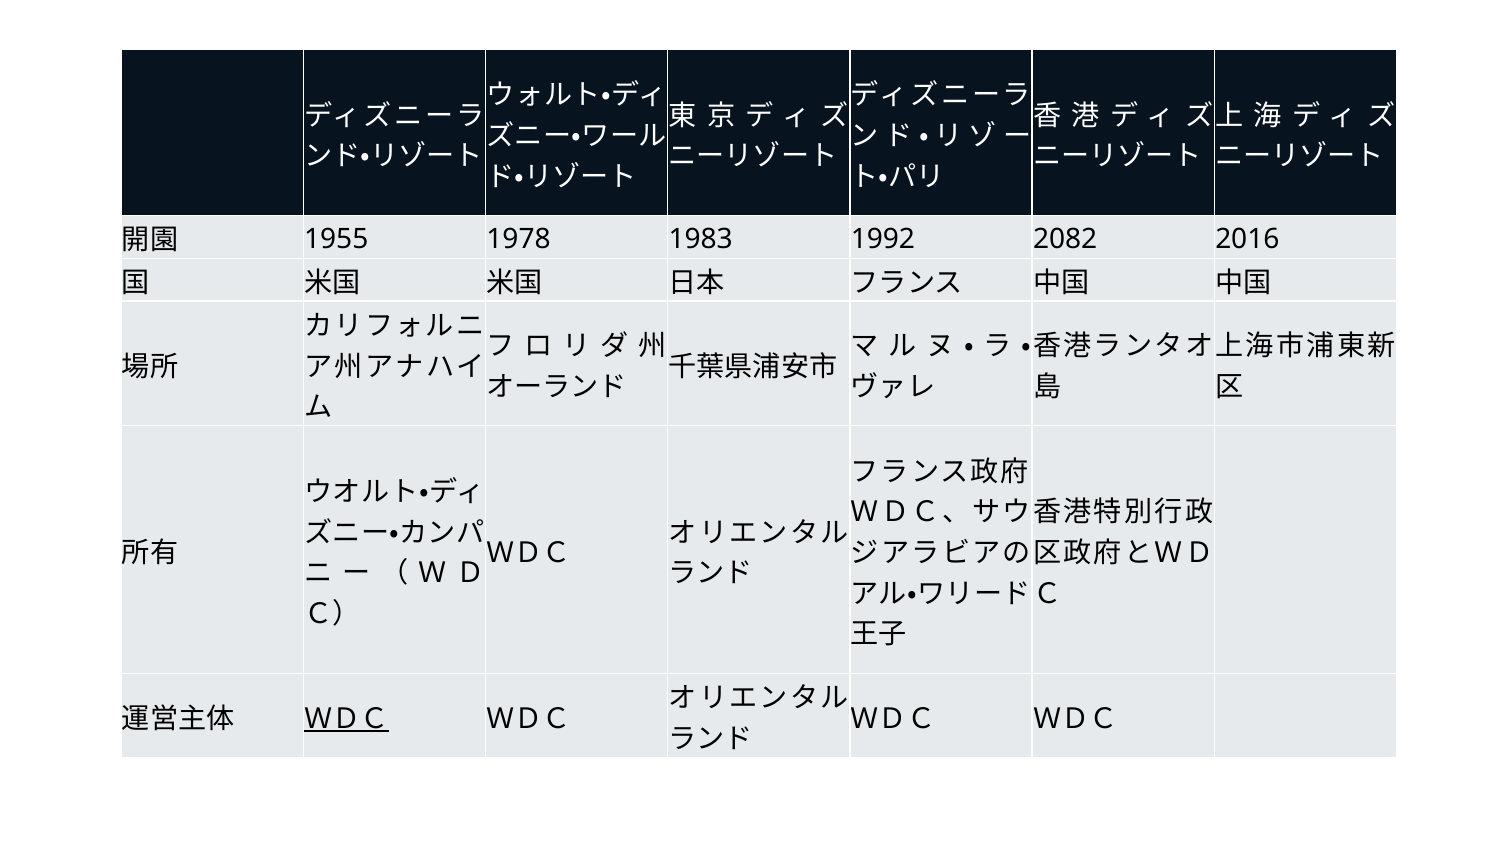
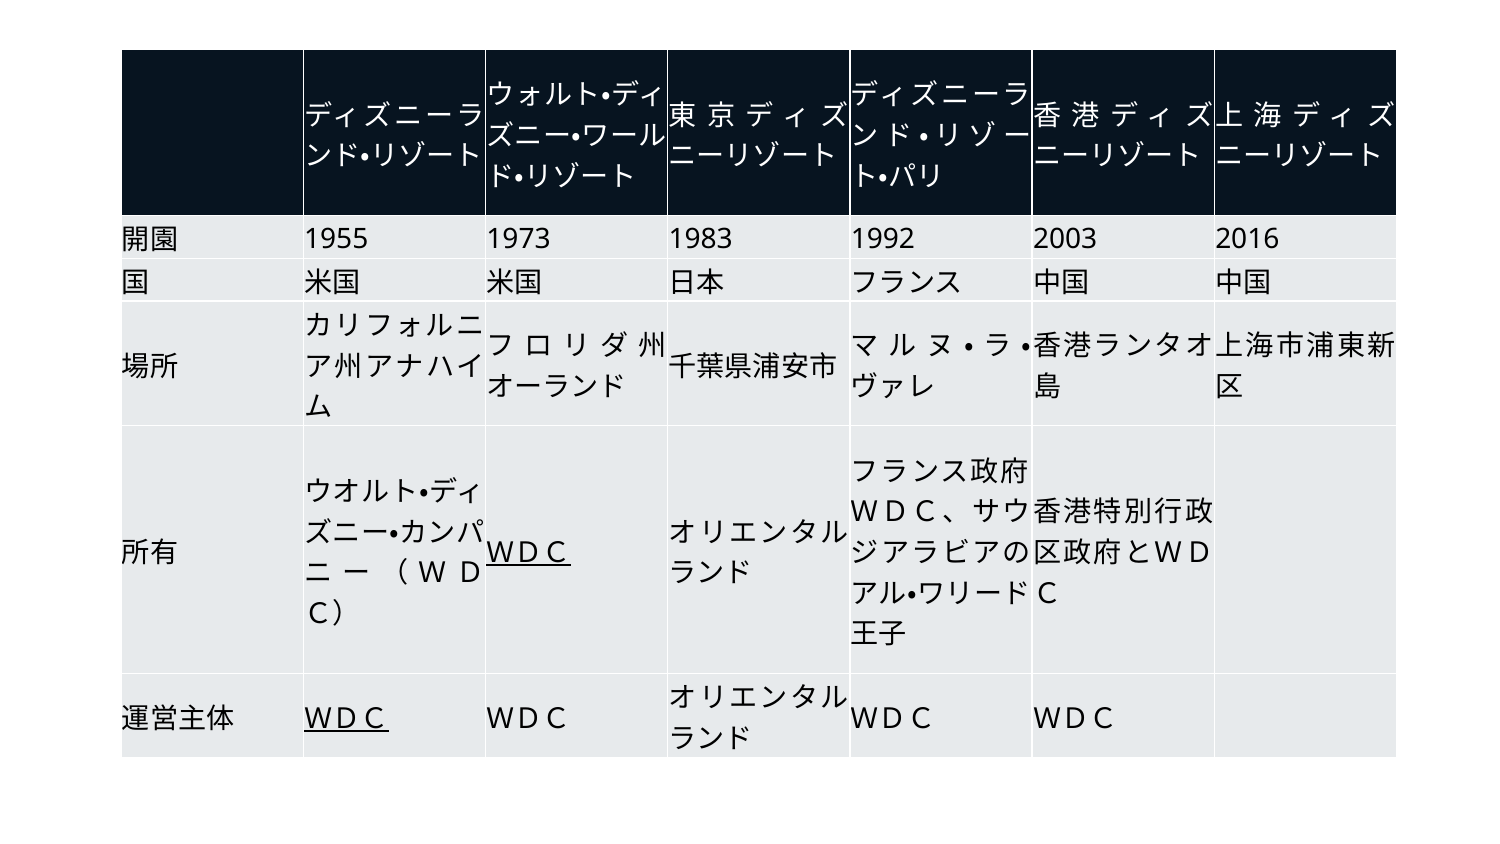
1978: 1978 -> 1973
2082: 2082 -> 2003
ＷＤＣ at (529, 553) underline: none -> present
